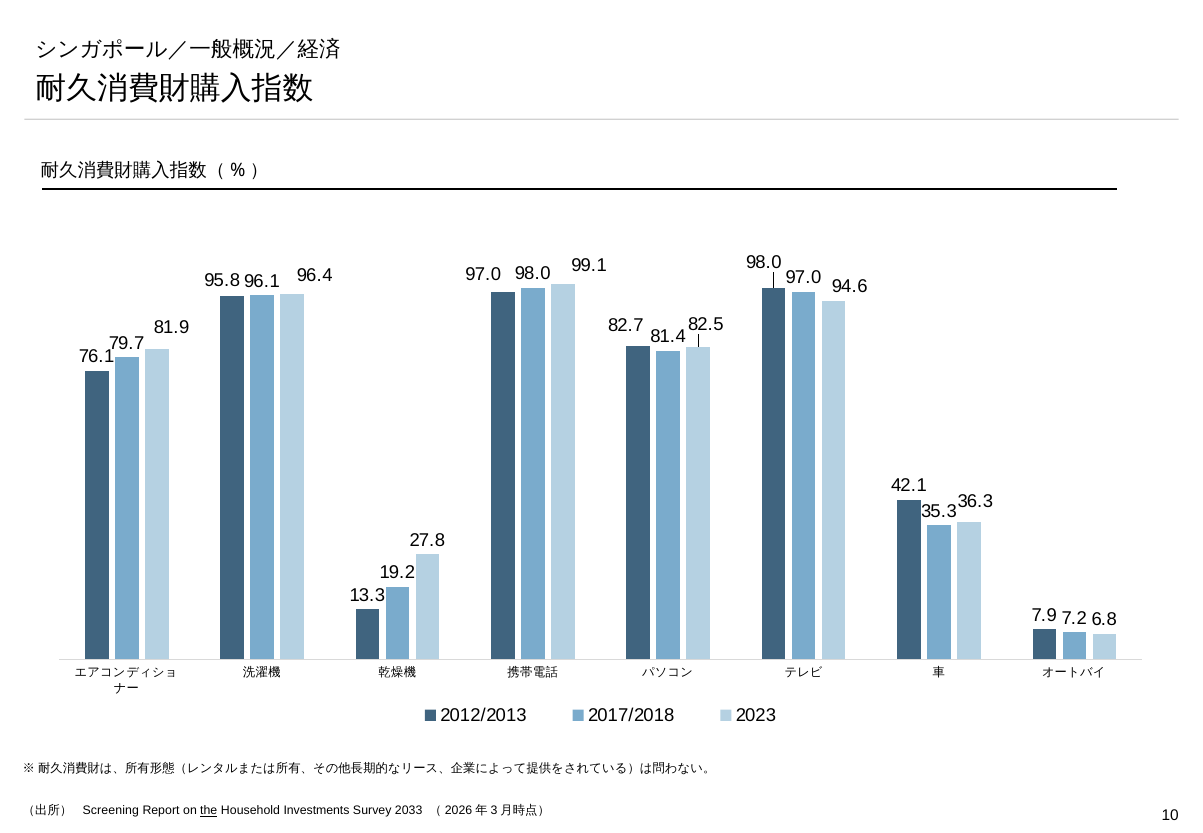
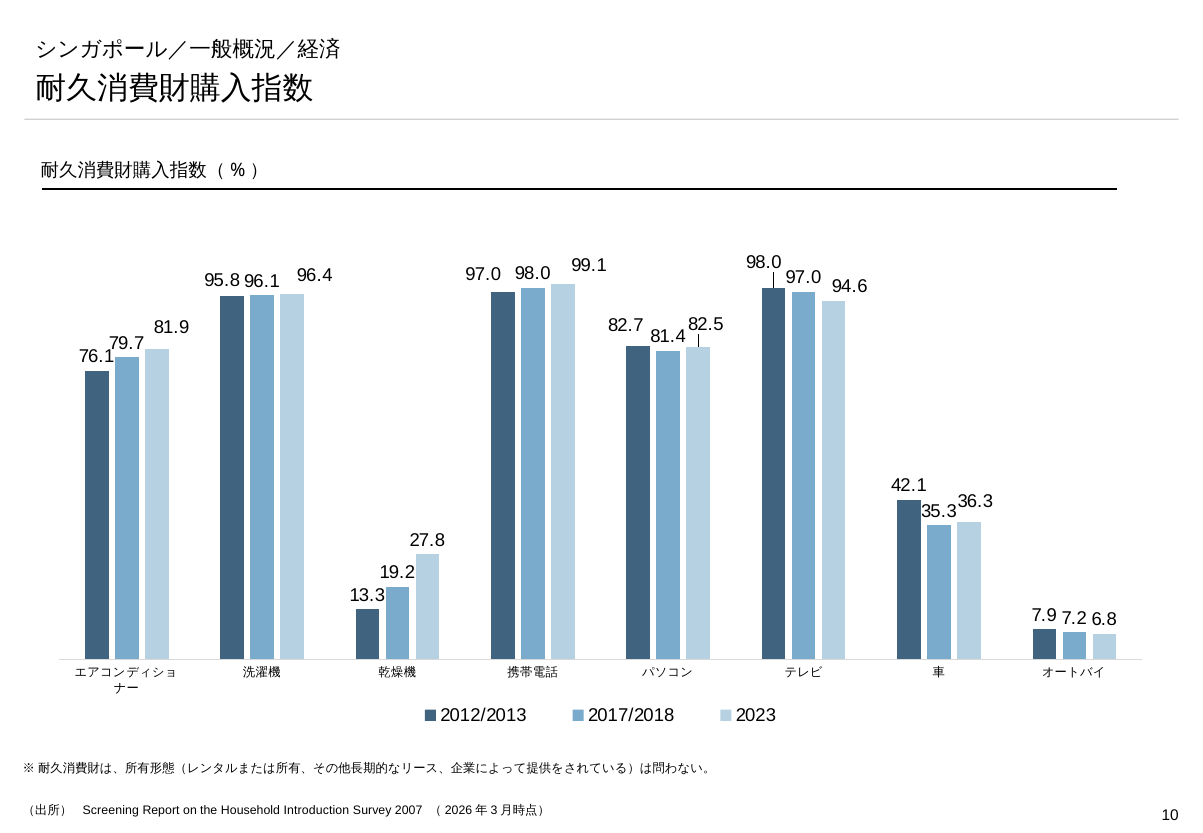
the underline: present -> none
Investments: Investments -> Introduction
2033: 2033 -> 2007
